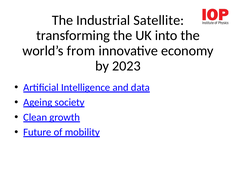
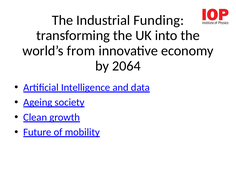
Satellite: Satellite -> Funding
2023: 2023 -> 2064
